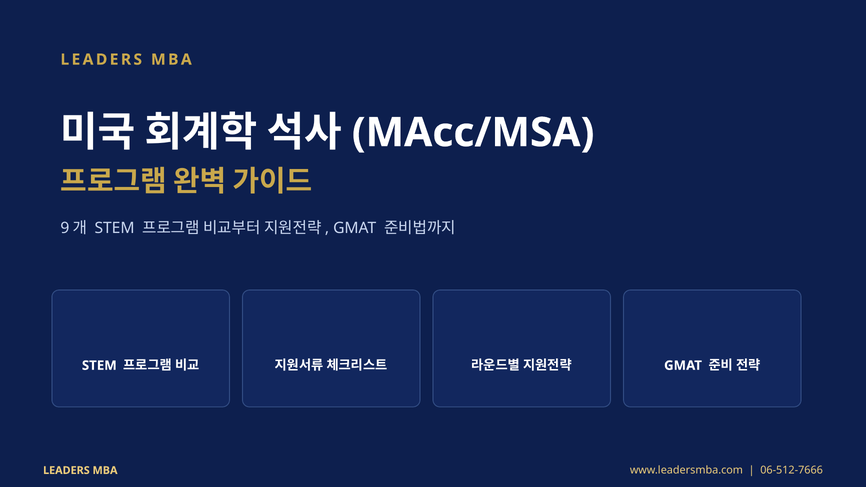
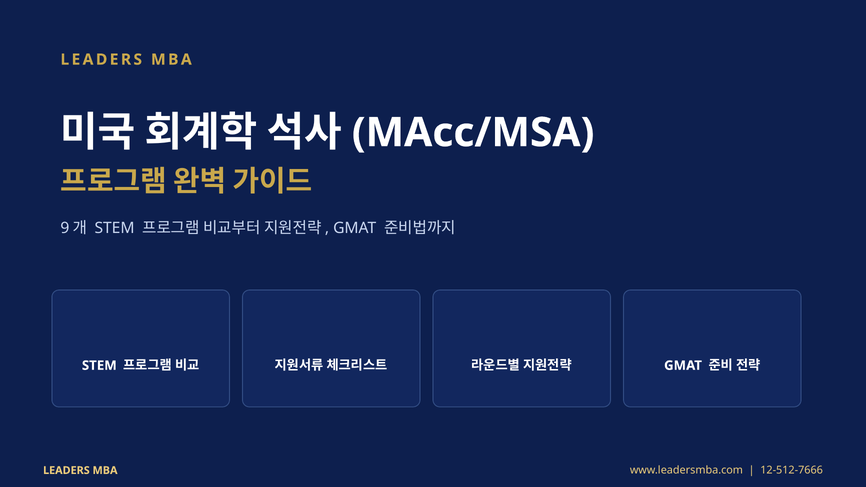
06-512-7666: 06-512-7666 -> 12-512-7666
